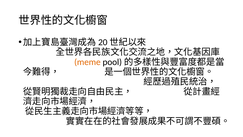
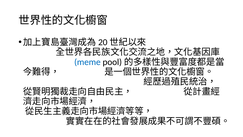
meme colour: orange -> blue
